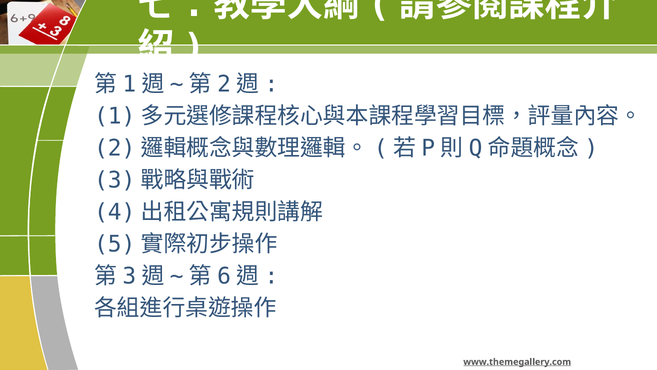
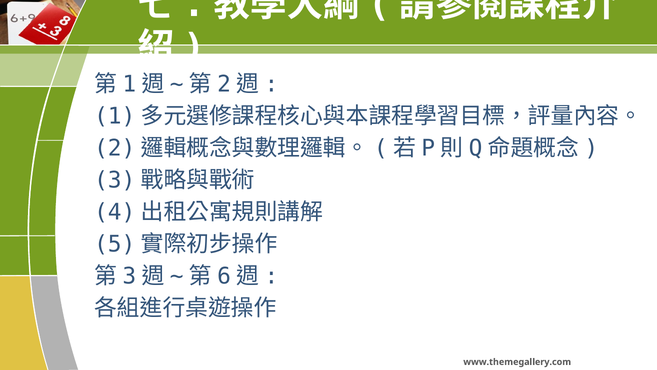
www.themegallery.com underline: present -> none
